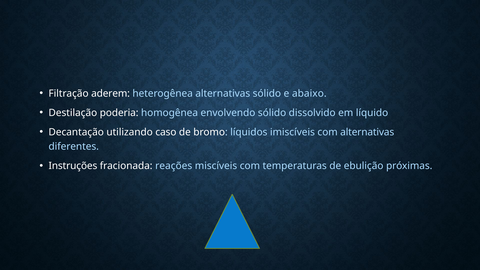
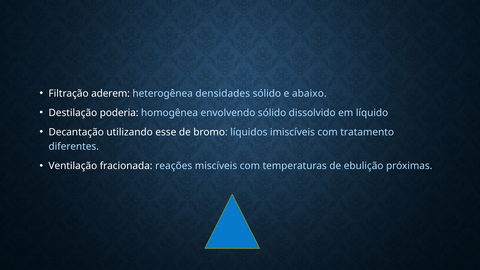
heterogênea alternativas: alternativas -> densidades
caso: caso -> esse
com alternativas: alternativas -> tratamento
Instruções: Instruções -> Ventilação
